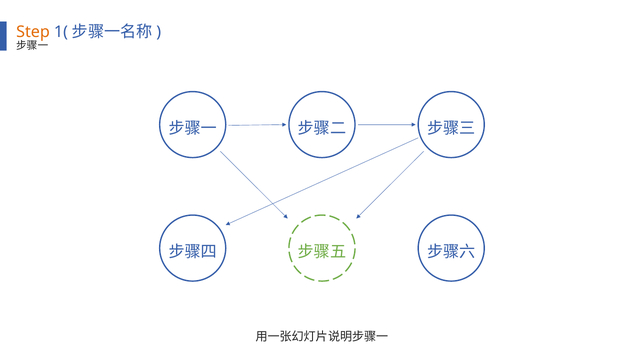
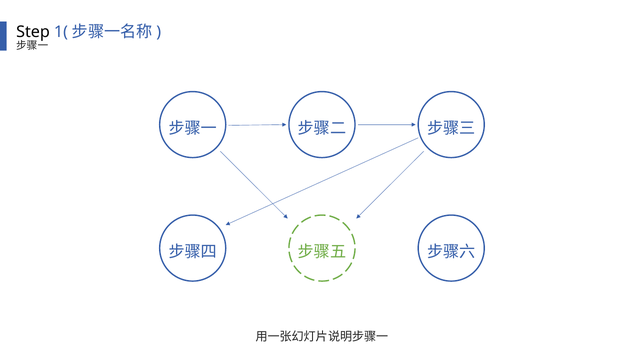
Step colour: orange -> black
